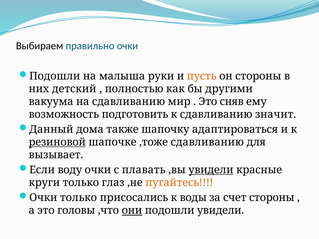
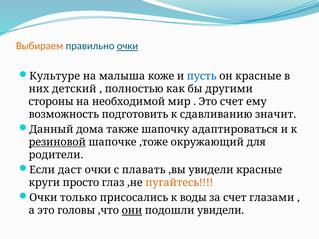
Выбираем colour: black -> orange
очки at (127, 46) underline: none -> present
Подошли at (55, 76): Подошли -> Культуре
руки: руки -> коже
пусть colour: orange -> blue
он стороны: стороны -> красные
вакуума: вакуума -> стороны
на сдавливанию: сдавливанию -> необходимой
Это сняв: сняв -> счет
,тоже сдавливанию: сдавливанию -> окружающий
вызывает: вызывает -> родители
воду: воду -> даст
увидели at (211, 170) underline: present -> none
круги только: только -> просто
счет стороны: стороны -> глазами
